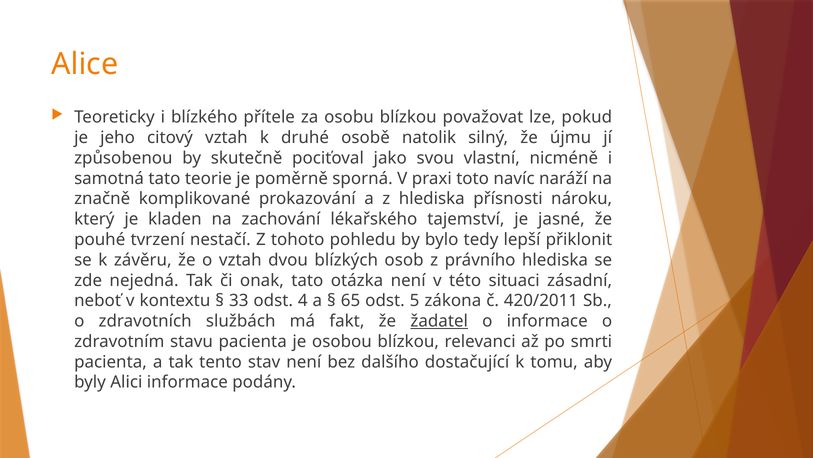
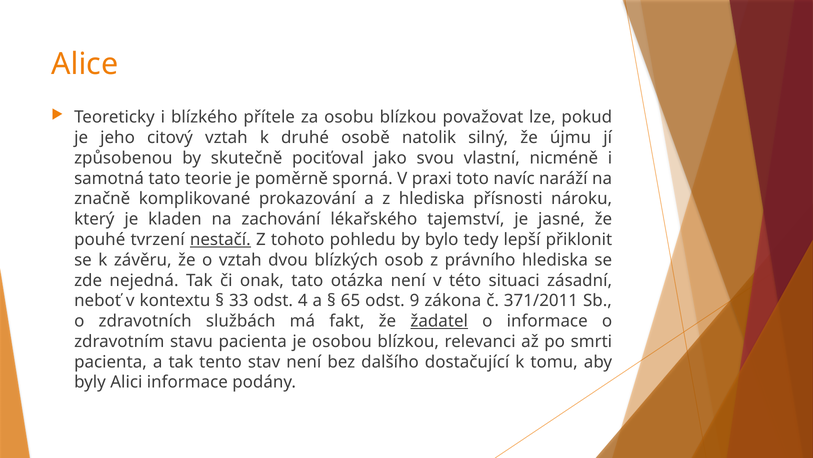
nestačí underline: none -> present
5: 5 -> 9
420/2011: 420/2011 -> 371/2011
